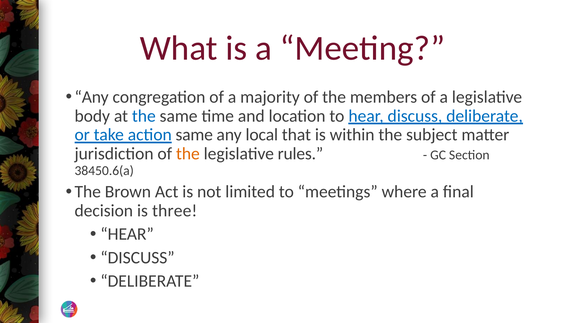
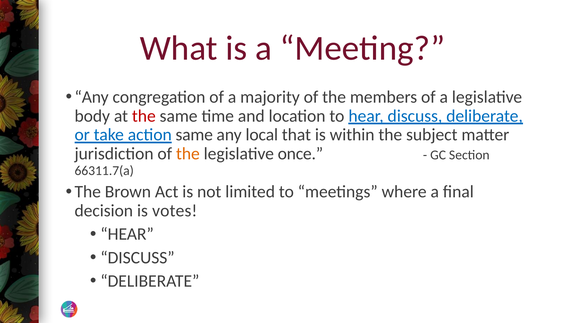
the at (144, 116) colour: blue -> red
rules: rules -> once
38450.6(a: 38450.6(a -> 66311.7(a
three: three -> votes
